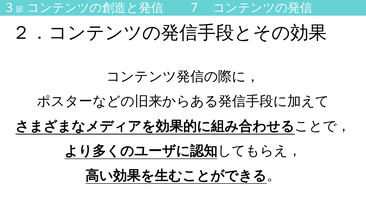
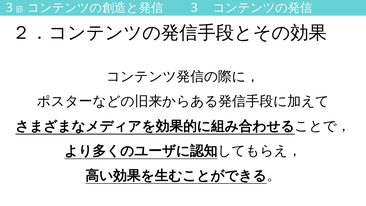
7 at (194, 8): 7 -> 3
